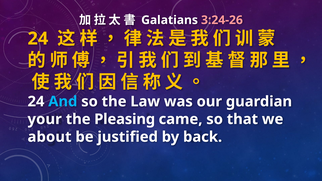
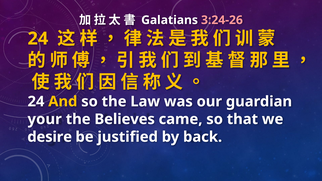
And colour: light blue -> yellow
Pleasing: Pleasing -> Believes
about: about -> desire
